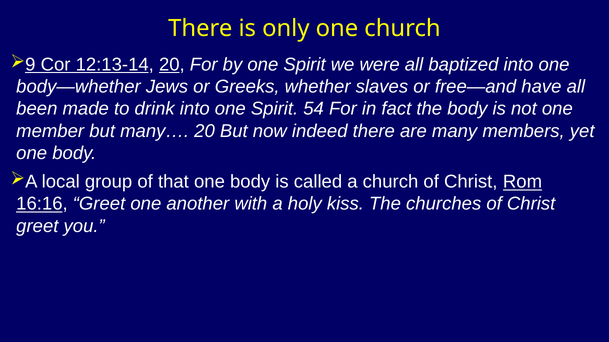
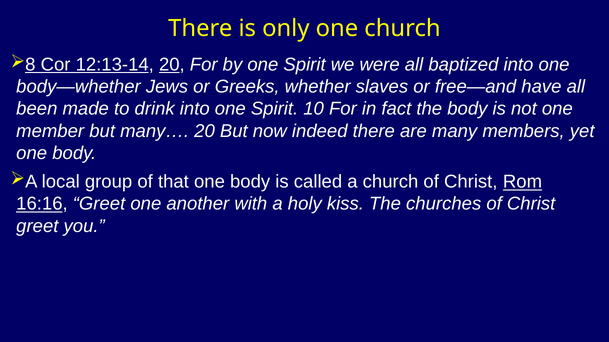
9: 9 -> 8
54: 54 -> 10
